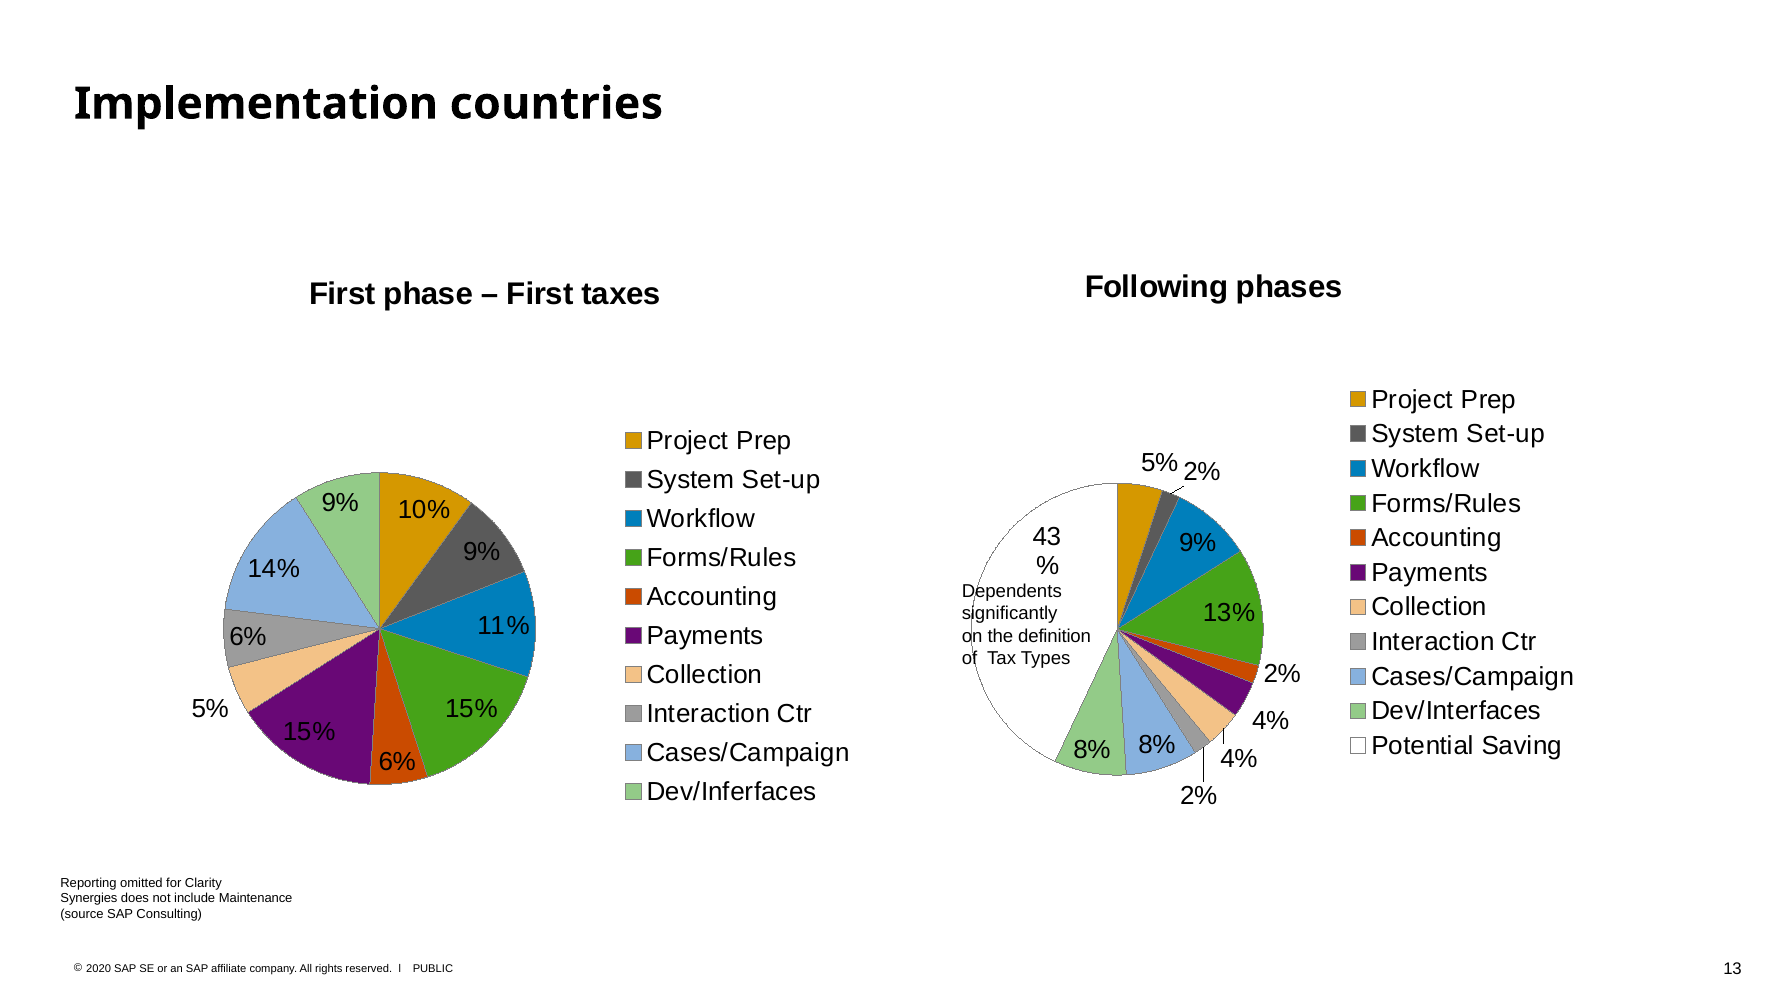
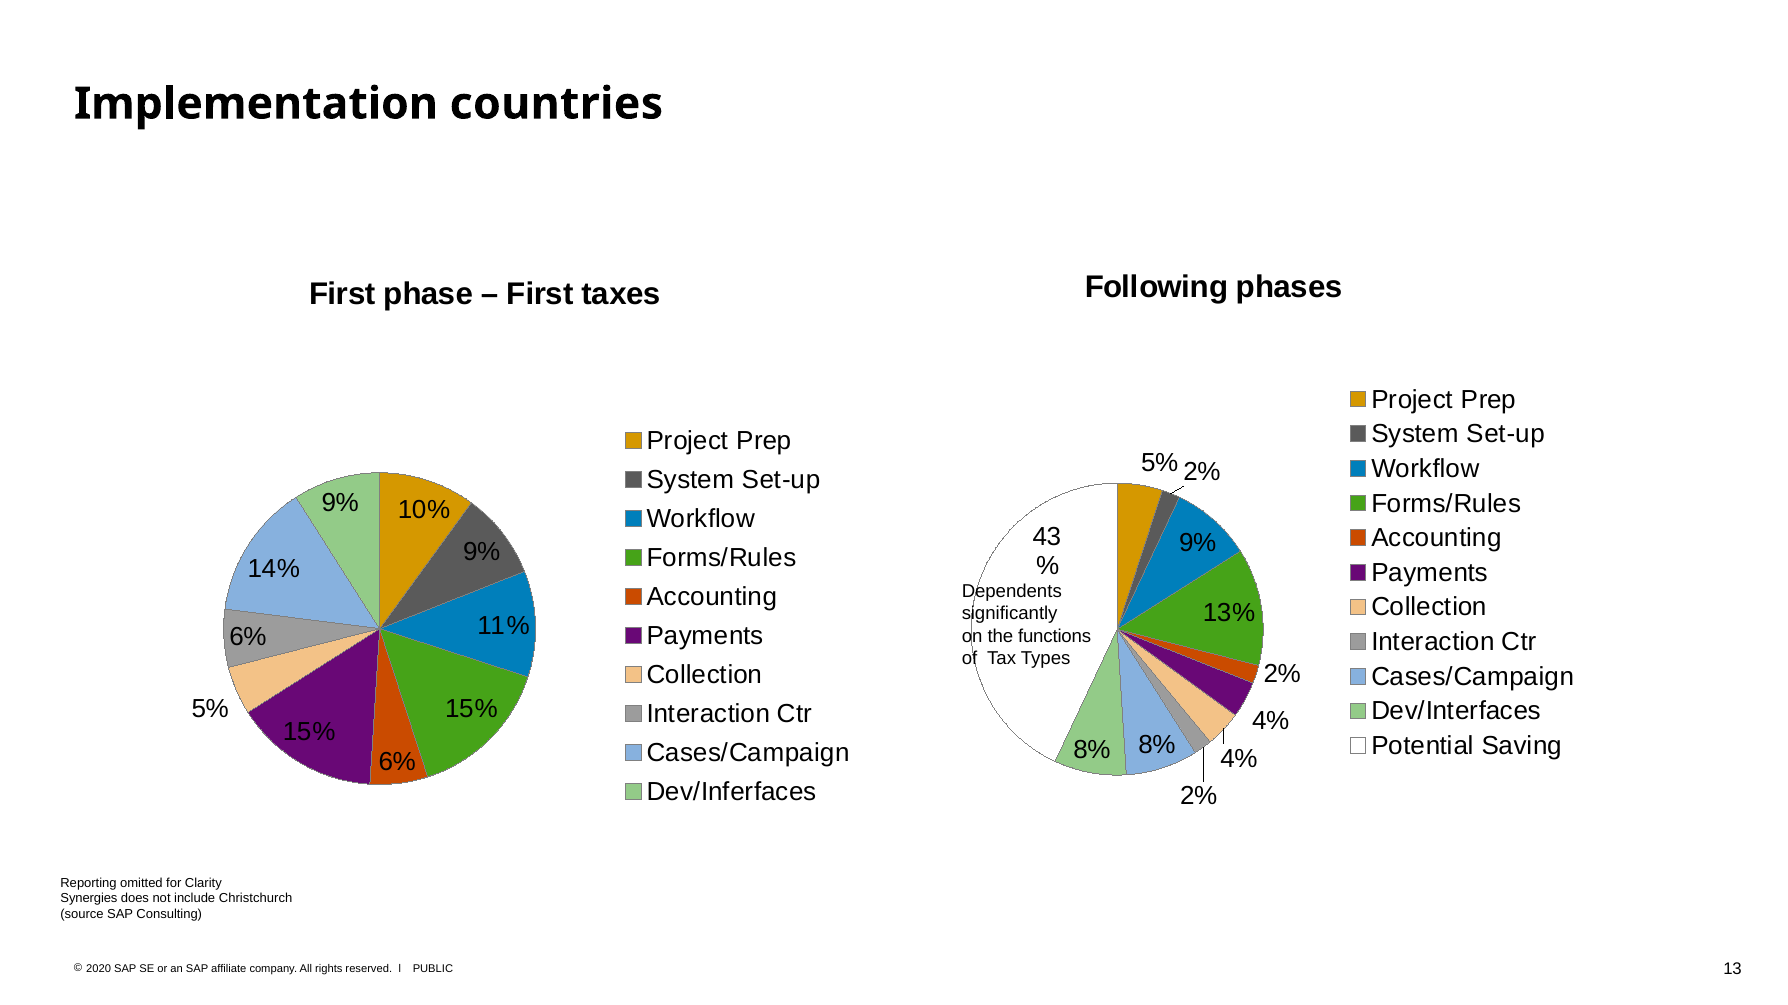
definition: definition -> functions
Maintenance: Maintenance -> Christchurch
